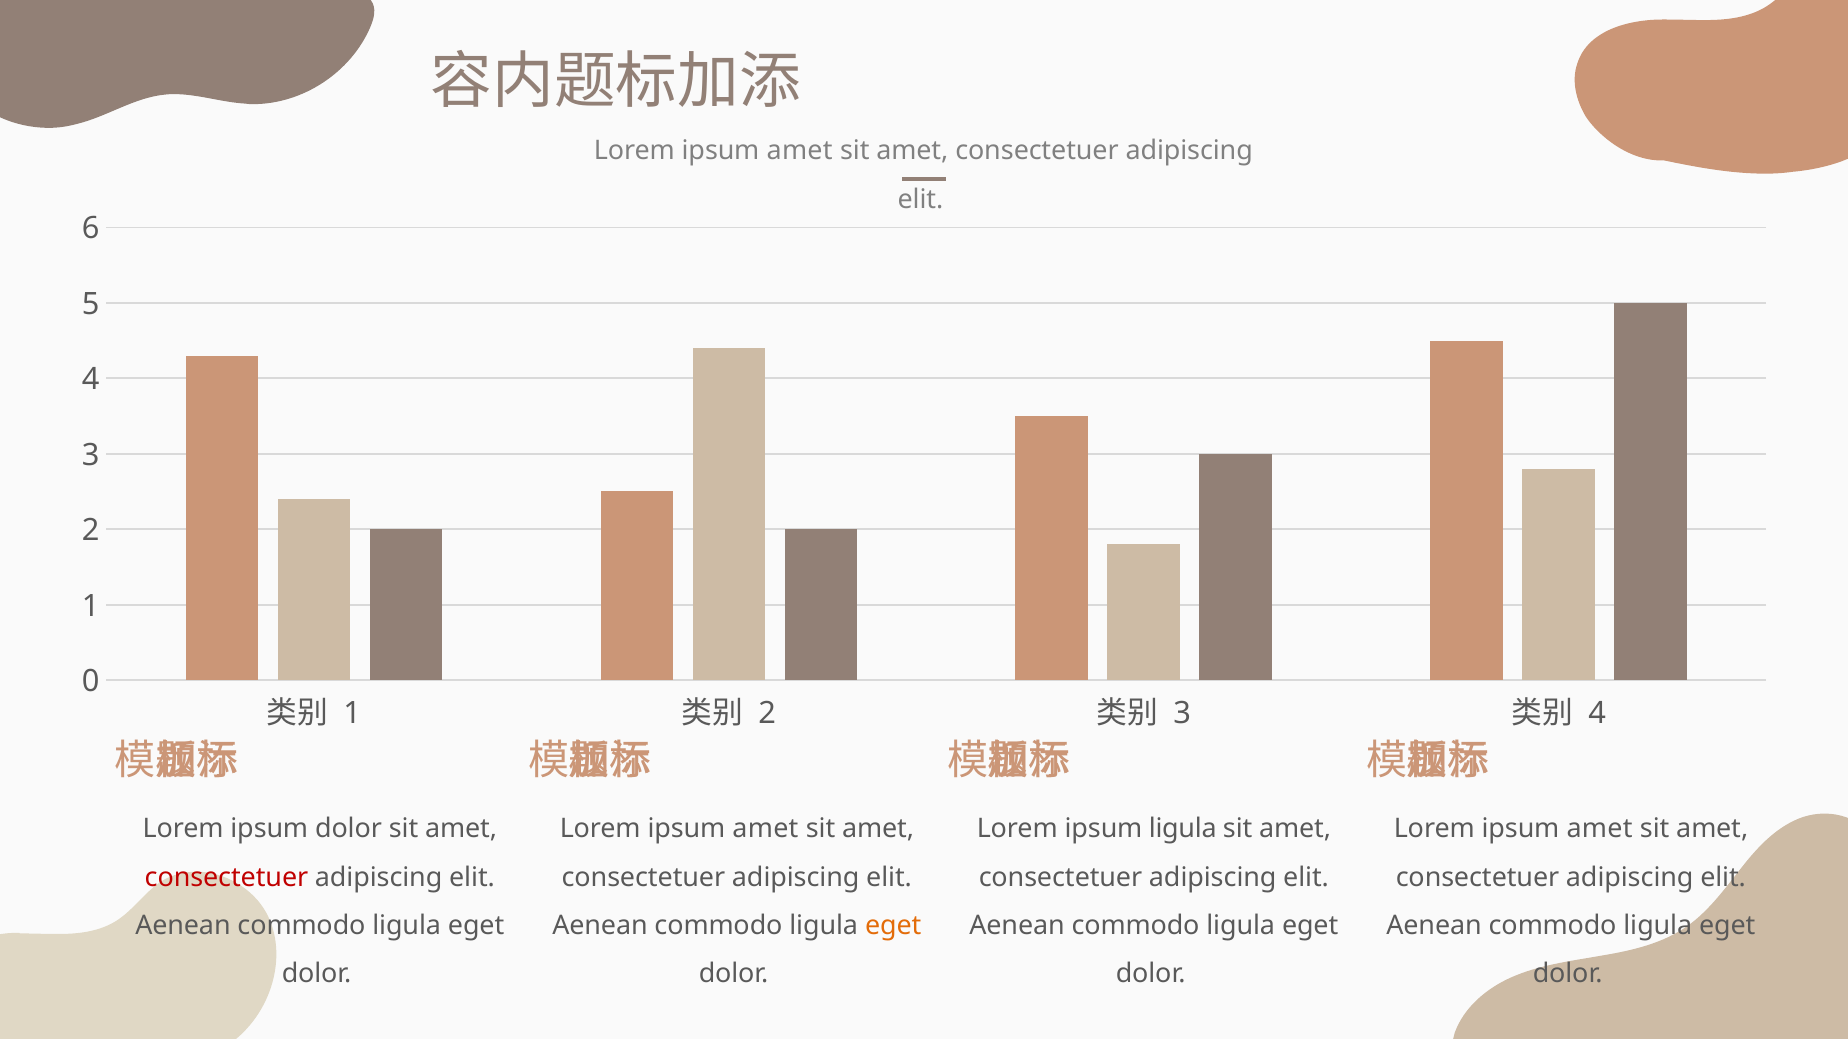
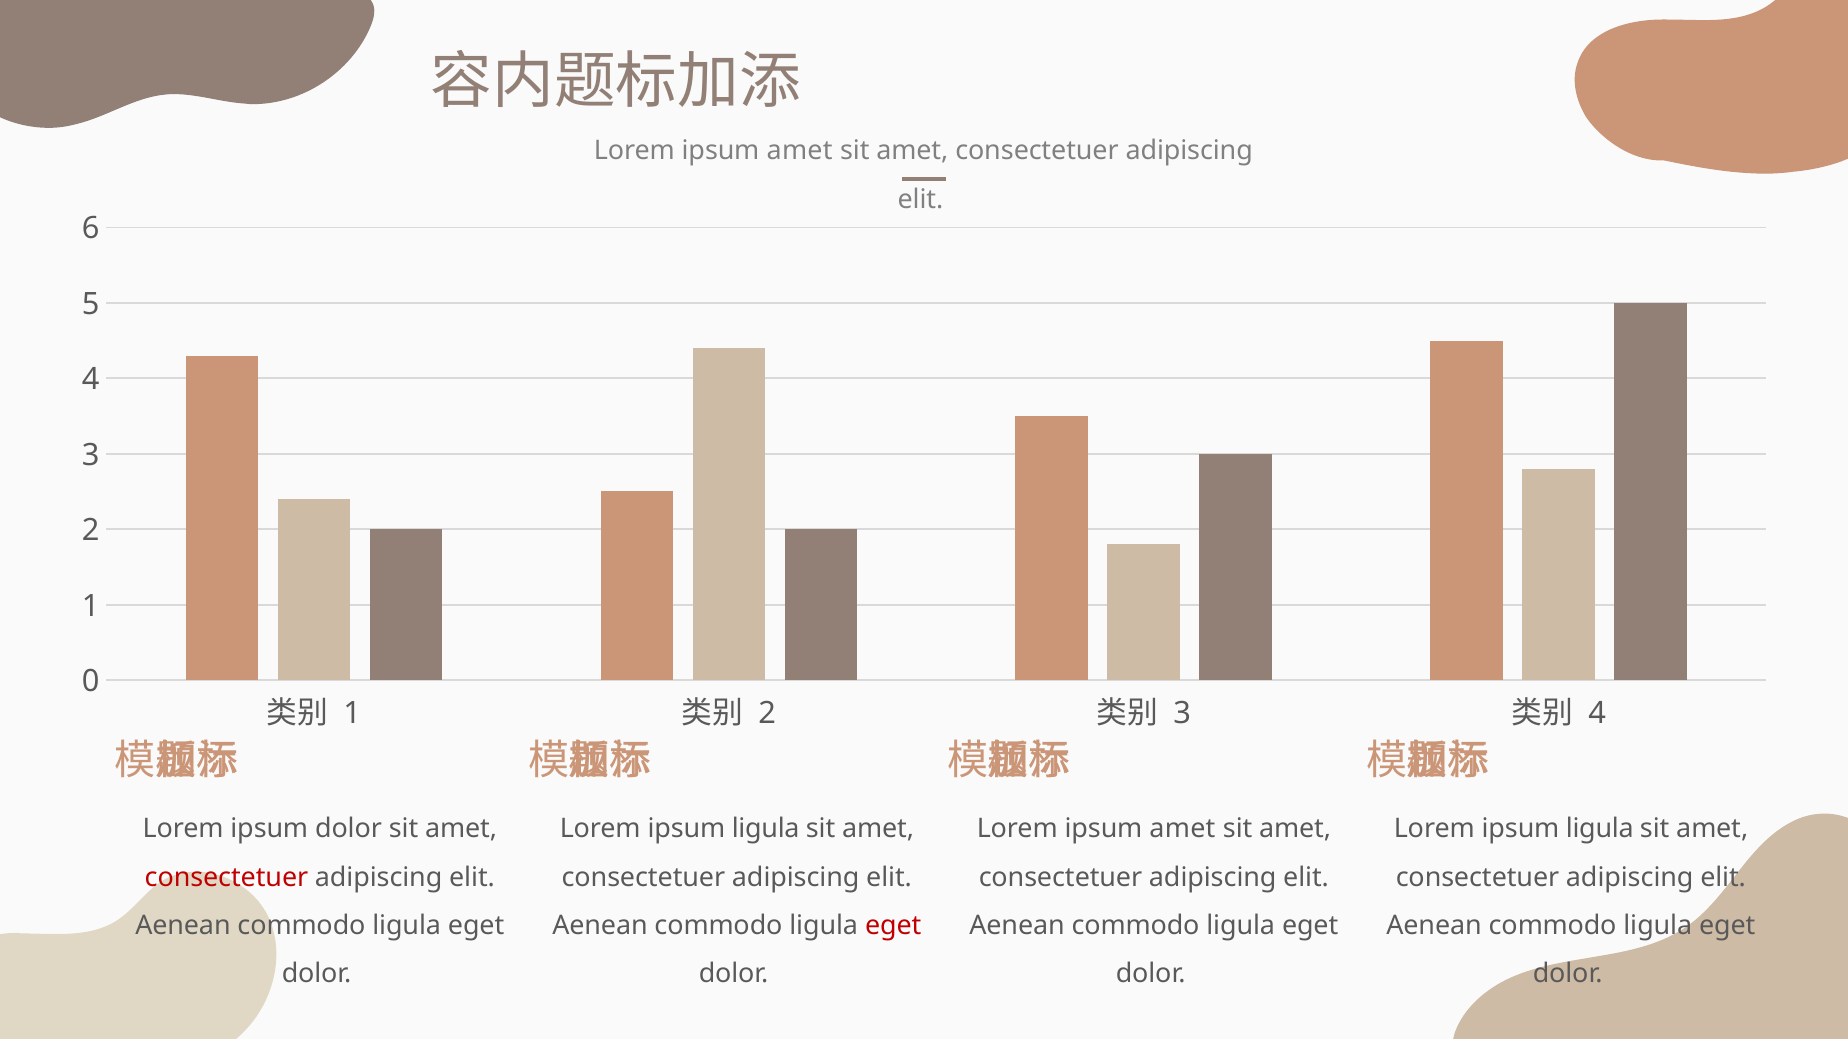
amet at (765, 829): amet -> ligula
ligula at (1183, 829): ligula -> amet
amet at (1600, 829): amet -> ligula
eget at (893, 926) colour: orange -> red
